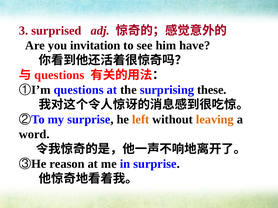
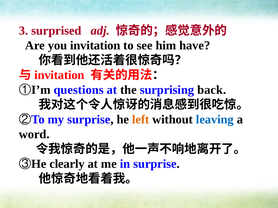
questions at (59, 75): questions -> invitation
these: these -> back
leaving colour: orange -> blue
reason: reason -> clearly
